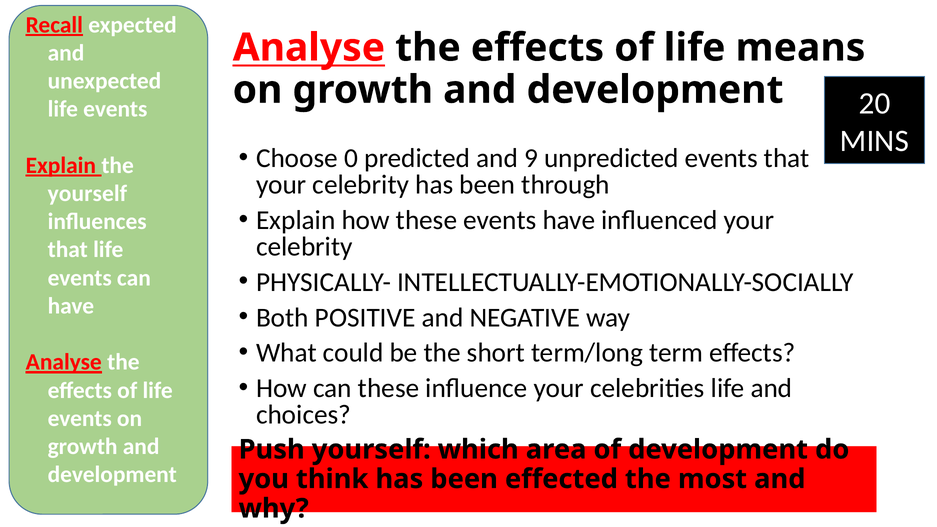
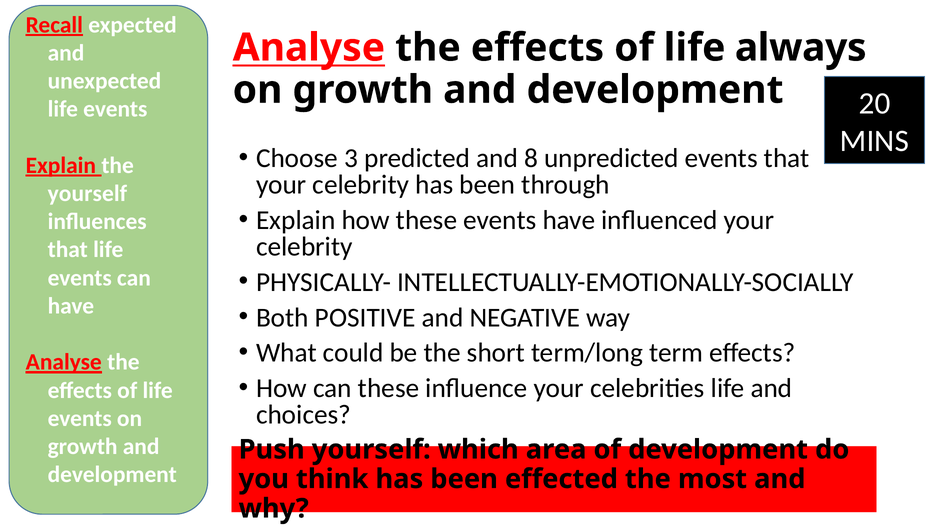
means: means -> always
0: 0 -> 3
9: 9 -> 8
